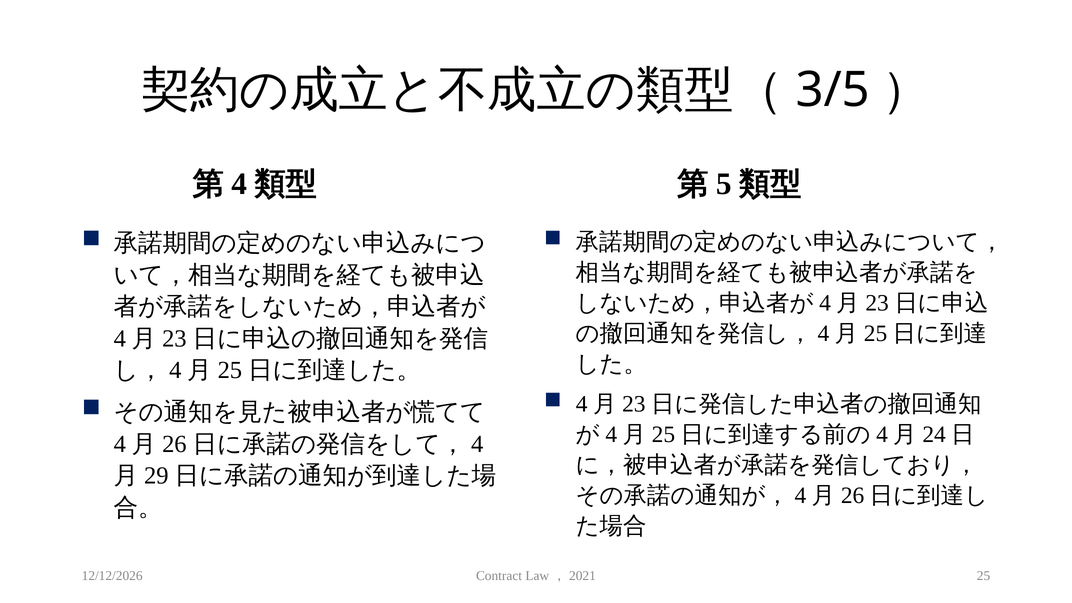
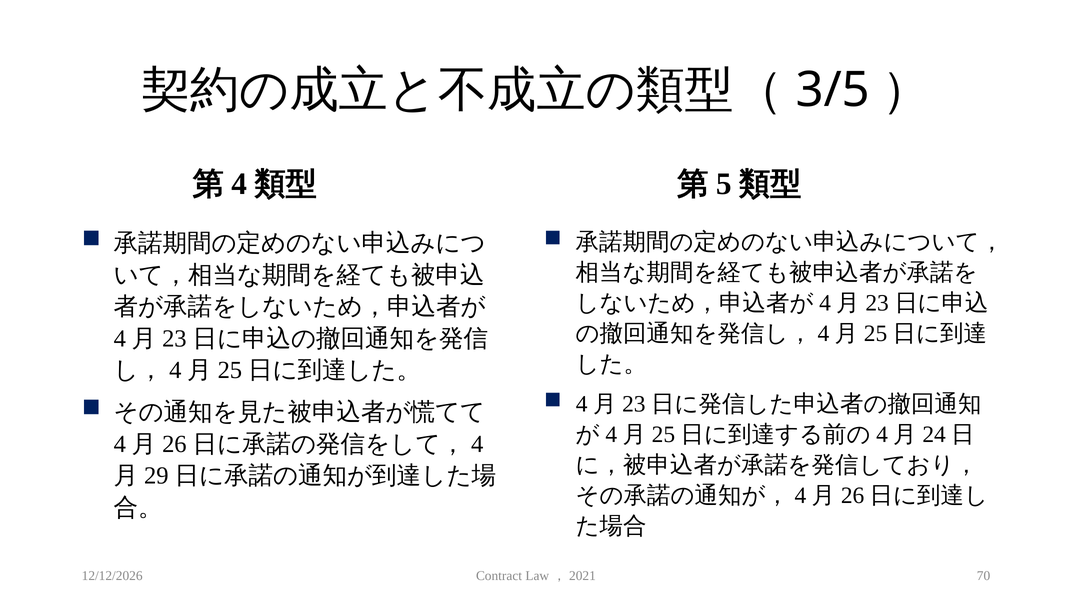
25: 25 -> 70
